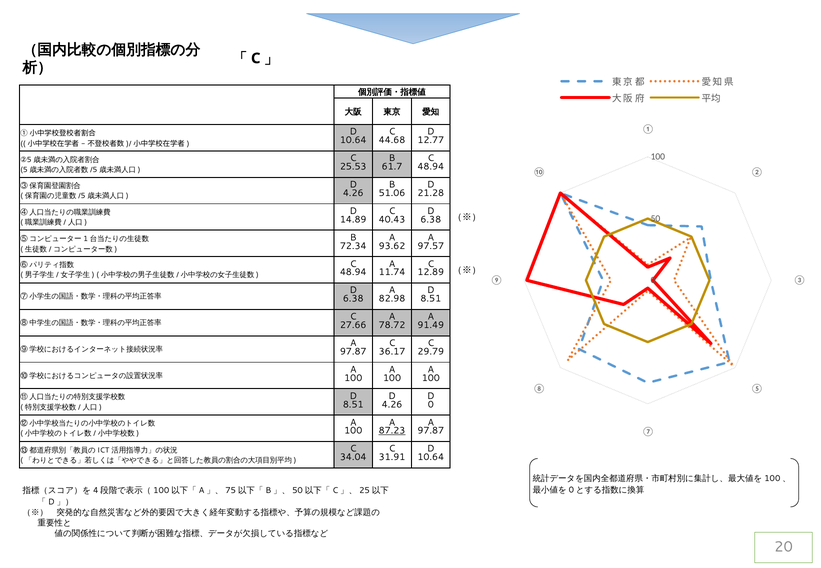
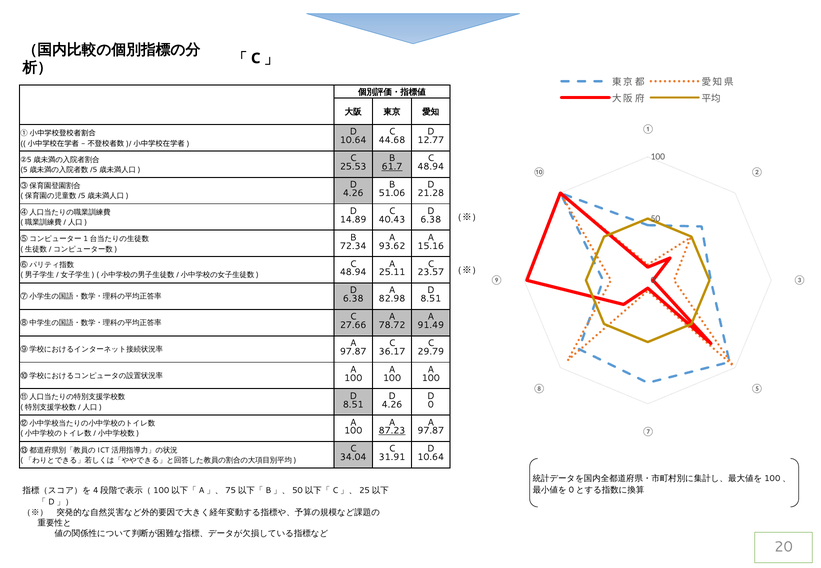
61.7 underline: none -> present
97.57: 97.57 -> 15.16
11.74: 11.74 -> 25.11
12.89: 12.89 -> 23.57
